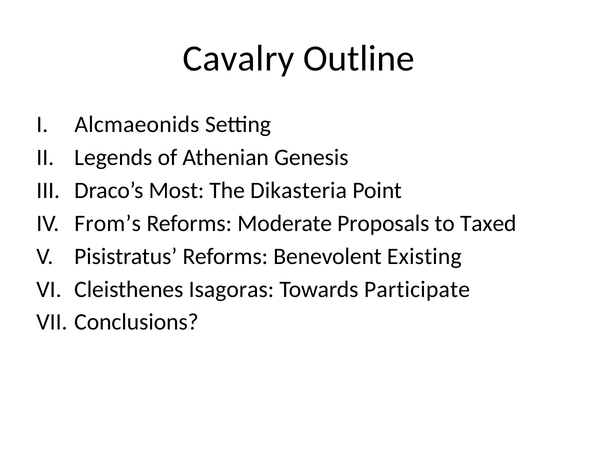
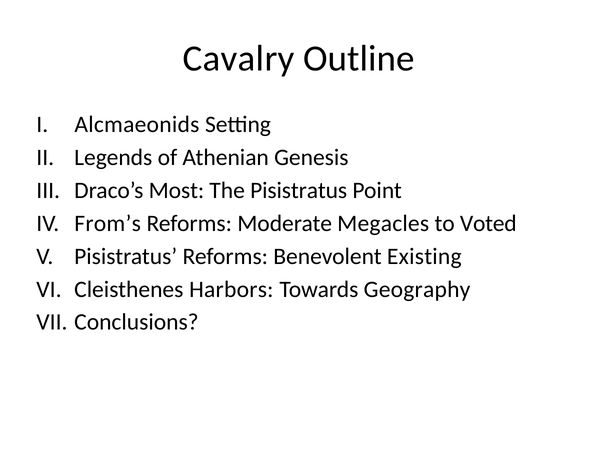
The Dikasteria: Dikasteria -> Pisistratus
Proposals: Proposals -> Megacles
Taxed: Taxed -> Voted
Isagoras: Isagoras -> Harbors
Participate: Participate -> Geography
